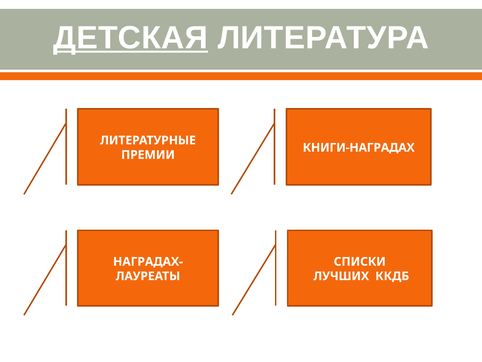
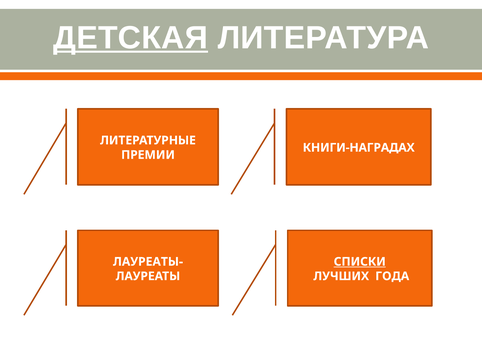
НАГРАДАХ-: НАГРАДАХ- -> ЛАУРЕАТЫ-
СПИСКИ underline: none -> present
ККДБ: ККДБ -> ГОДА
